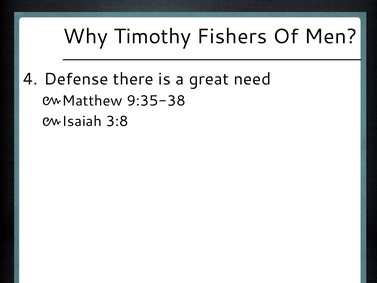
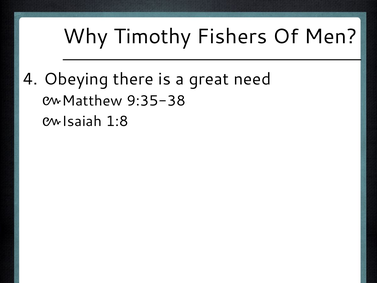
Defense: Defense -> Obeying
3:8: 3:8 -> 1:8
